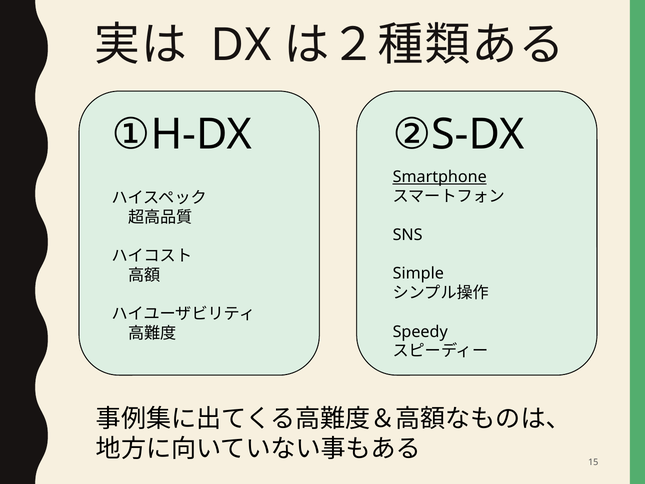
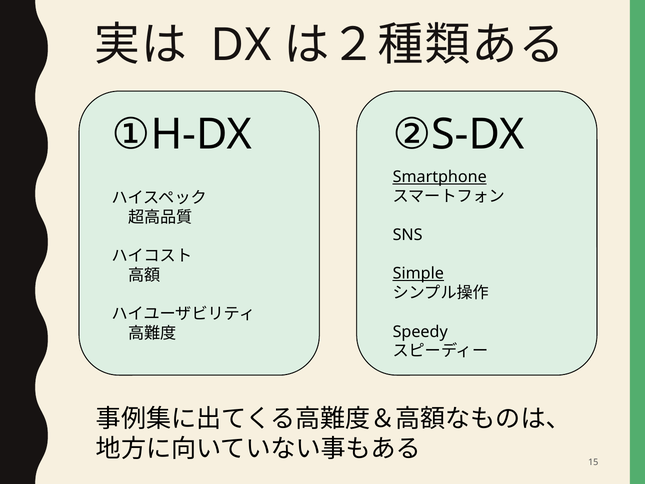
Simple underline: none -> present
